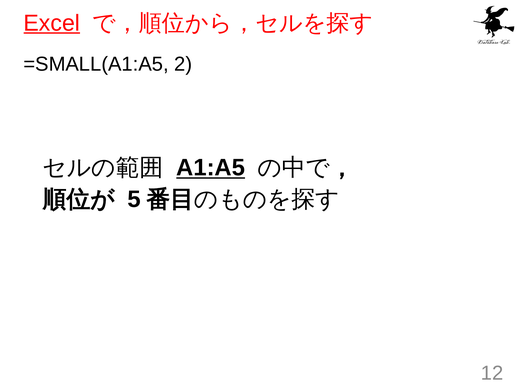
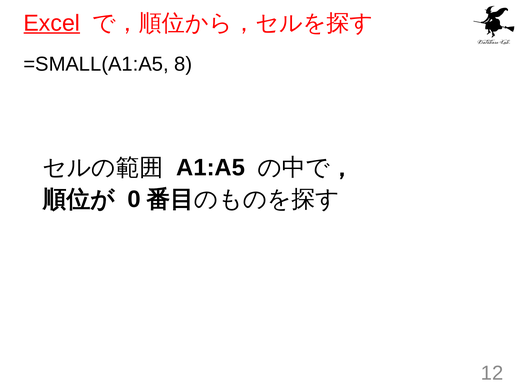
2: 2 -> 8
A1:A5 underline: present -> none
5: 5 -> 0
